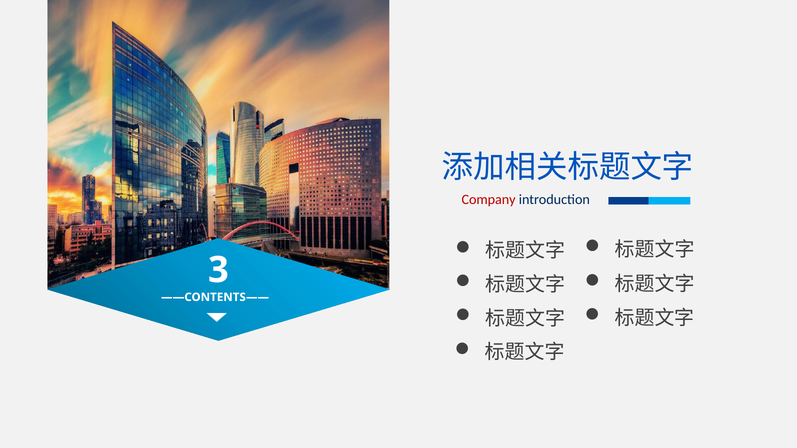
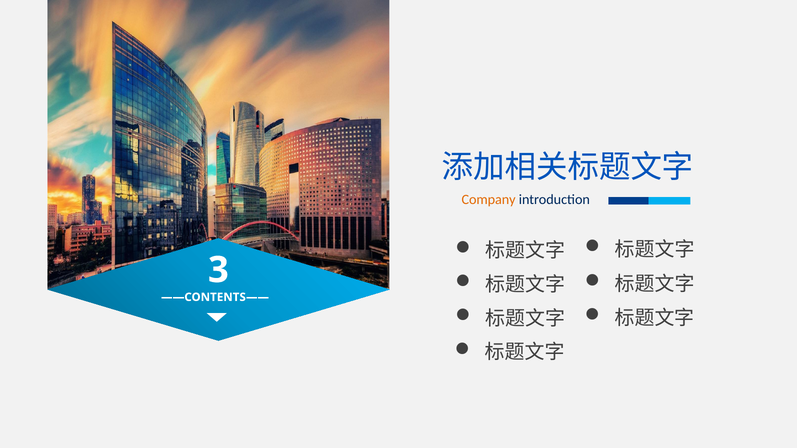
Company colour: red -> orange
